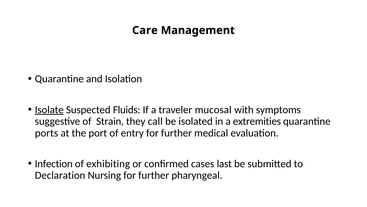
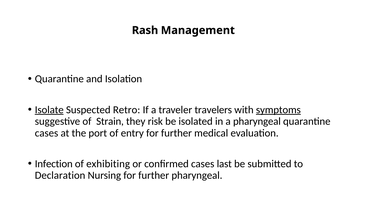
Care: Care -> Rash
Fluids: Fluids -> Retro
mucosal: mucosal -> travelers
symptoms underline: none -> present
call: call -> risk
a extremities: extremities -> pharyngeal
ports at (46, 133): ports -> cases
